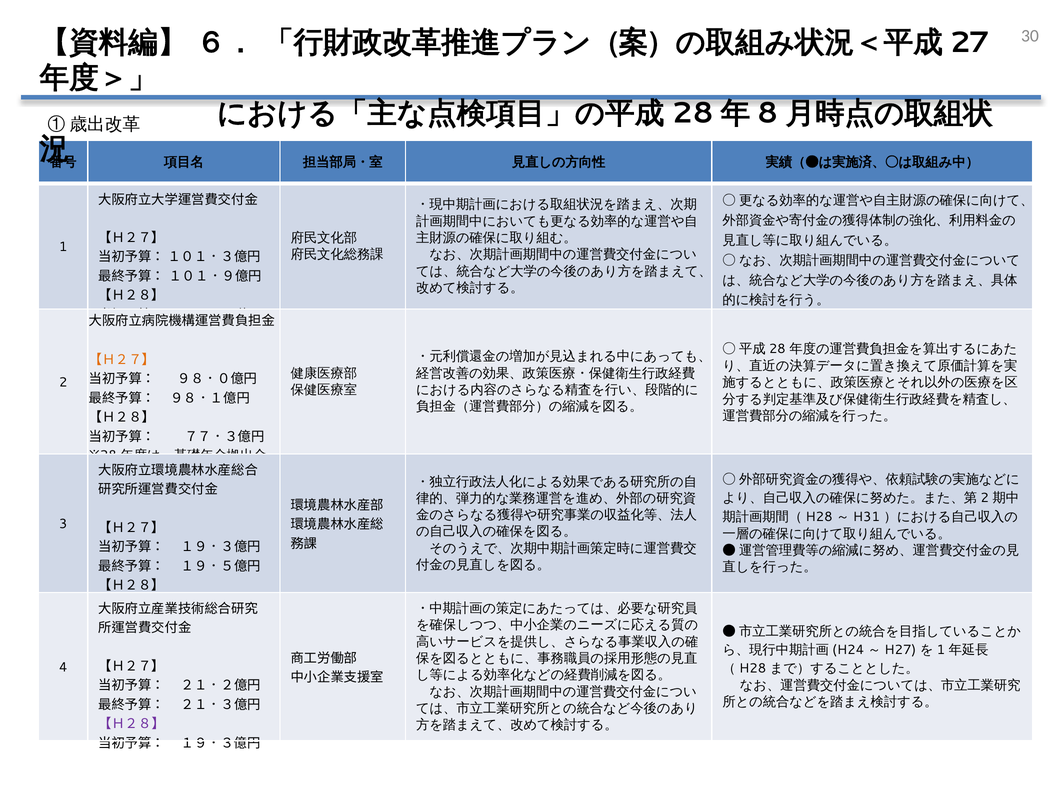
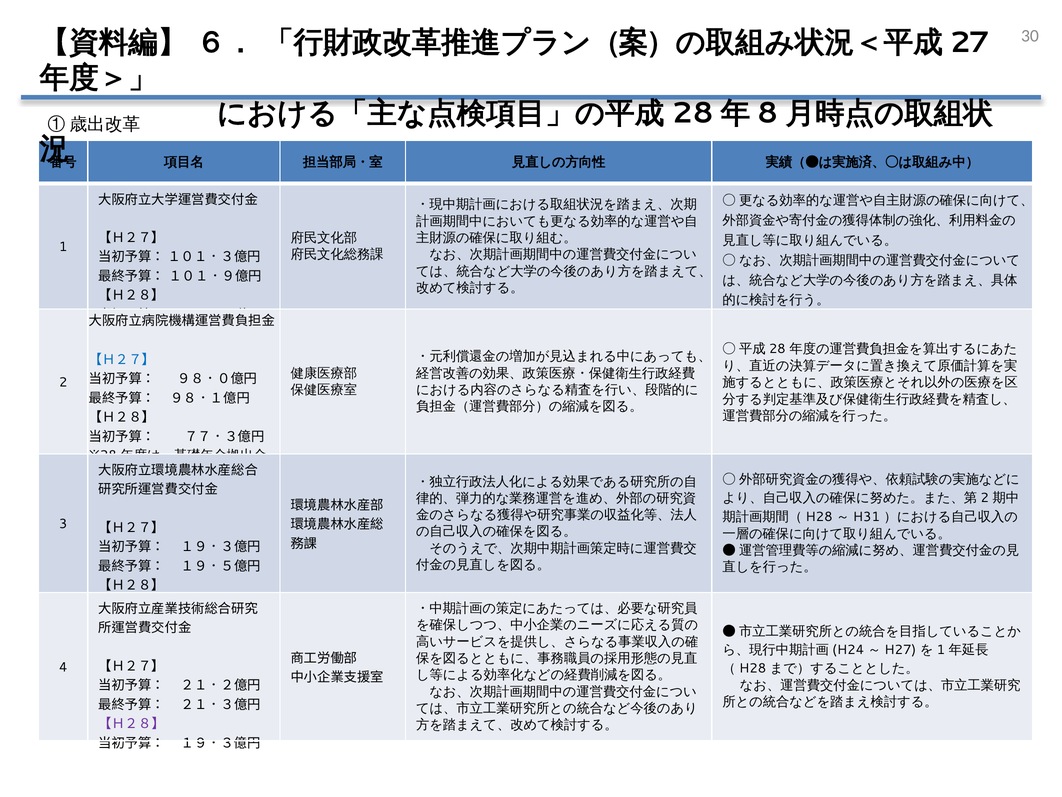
【Ｈ２７】 at (122, 359) colour: orange -> blue
